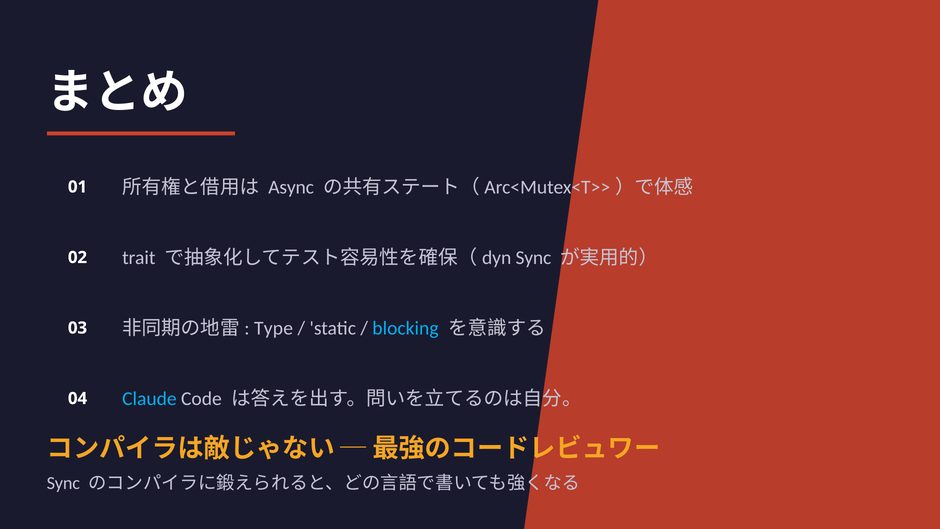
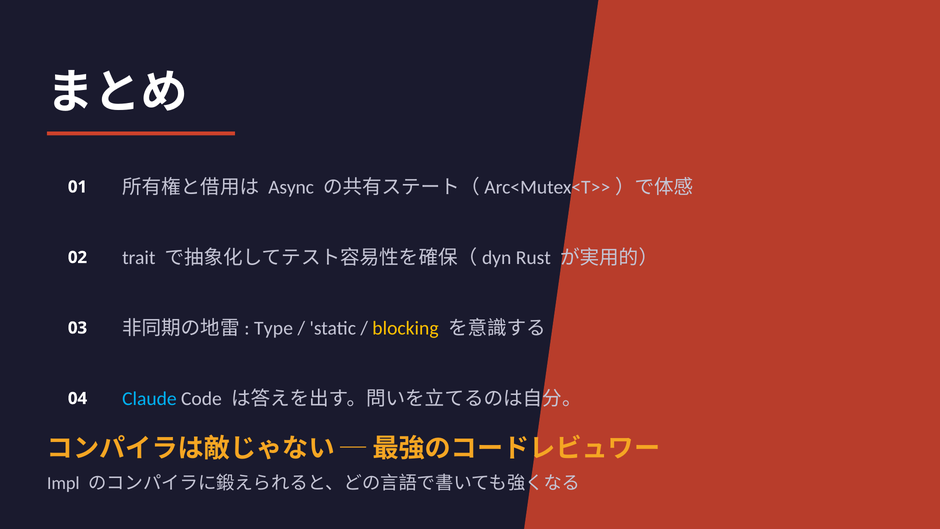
Sync at (533, 258): Sync -> Rust
blocking colour: light blue -> yellow
Sync at (63, 483): Sync -> Impl
